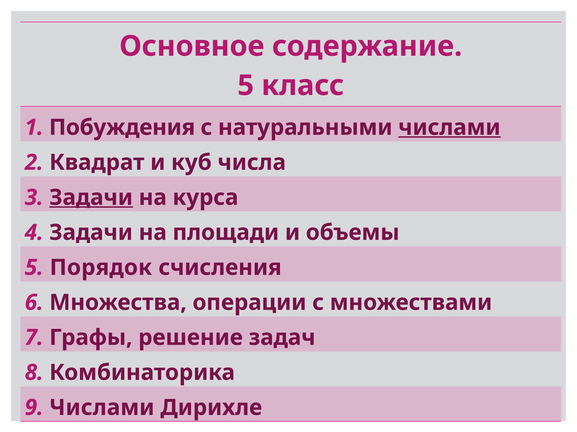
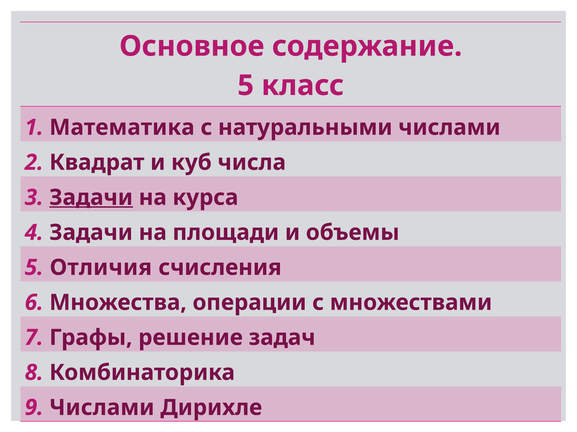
Побуждения: Побуждения -> Математика
числами at (449, 128) underline: present -> none
Порядок: Порядок -> Отличия
